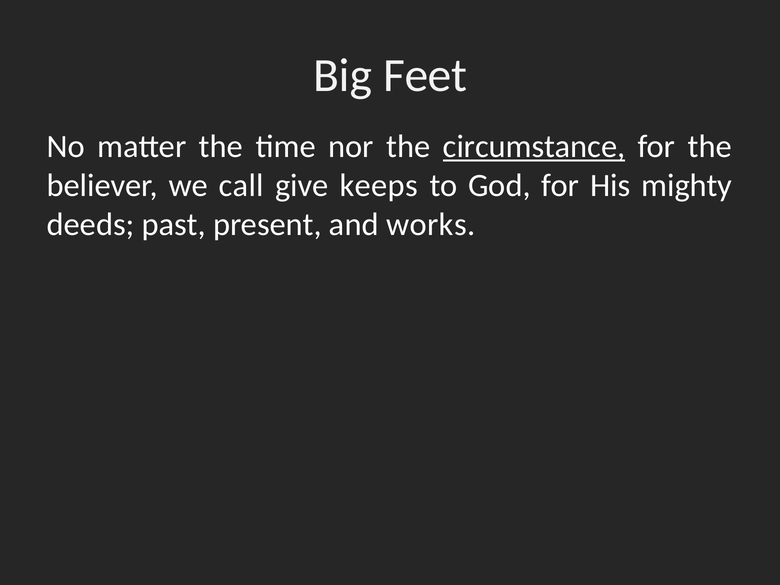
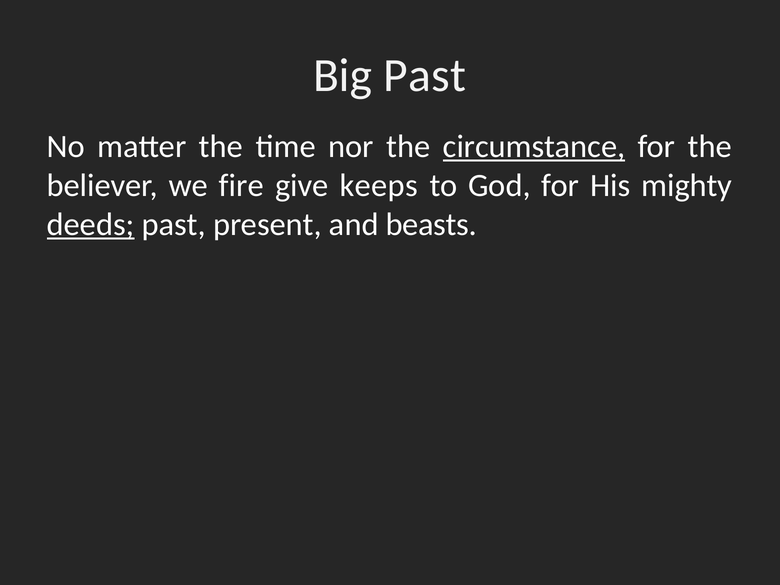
Big Feet: Feet -> Past
call: call -> fire
deeds underline: none -> present
works: works -> beasts
